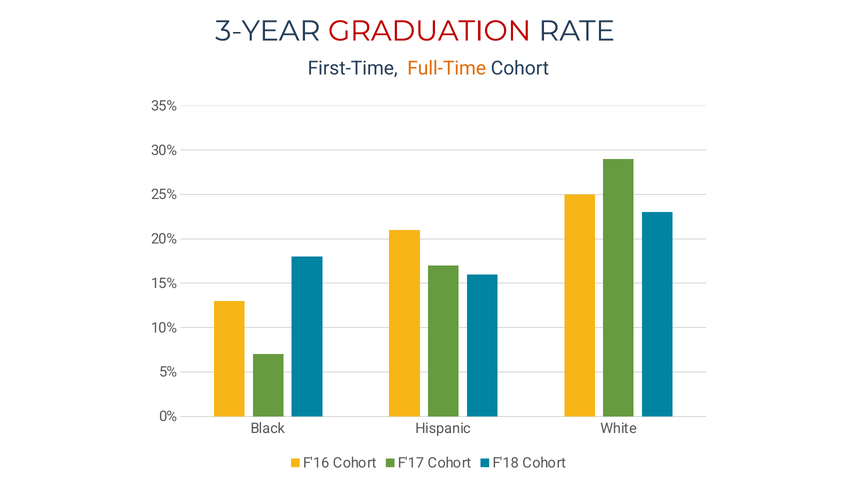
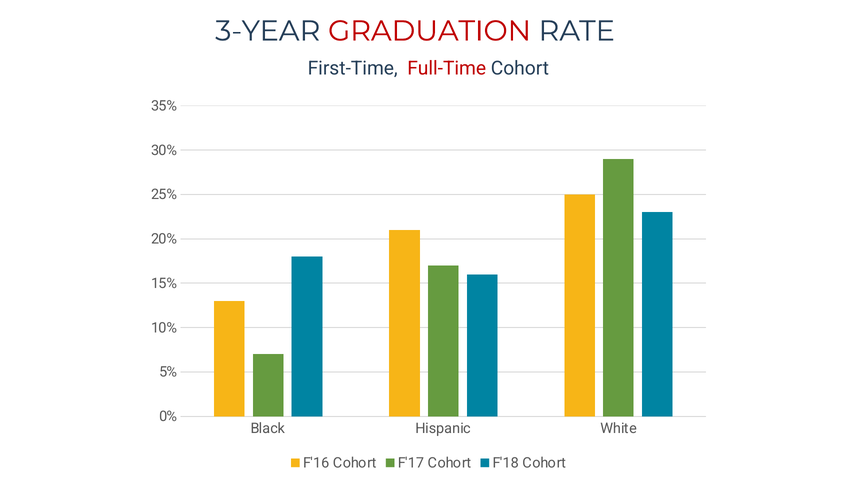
Full-Time colour: orange -> red
